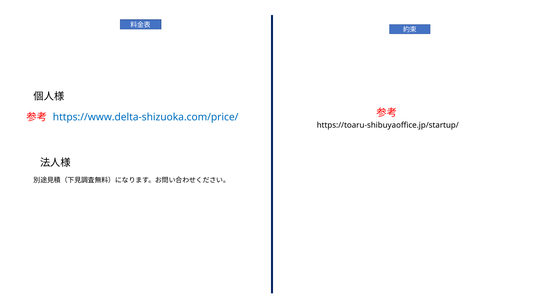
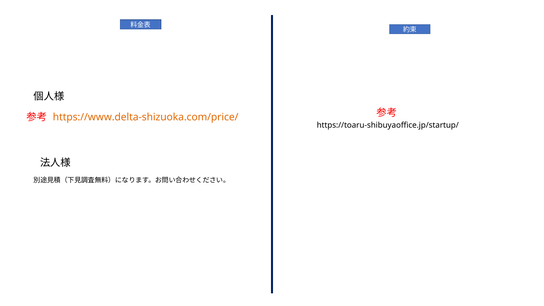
https://www.delta-shizuoka.com/price/ colour: blue -> orange
